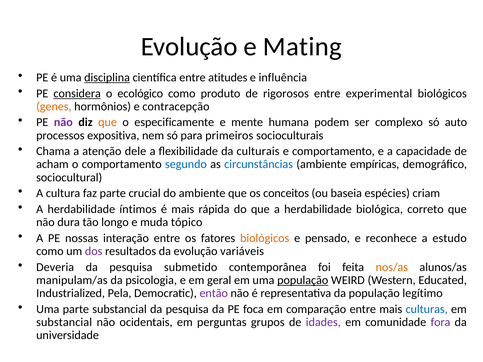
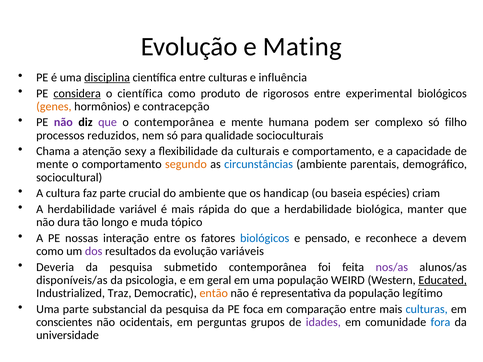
entre atitudes: atitudes -> culturas
o ecológico: ecológico -> científica
que at (108, 122) colour: orange -> purple
o especificamente: especificamente -> contemporânea
auto: auto -> filho
expositiva: expositiva -> reduzidos
primeiros: primeiros -> qualidade
dele: dele -> sexy
acham at (52, 164): acham -> mente
segundo colour: blue -> orange
empíricas: empíricas -> parentais
conceitos: conceitos -> handicap
íntimos: íntimos -> variável
correto: correto -> manter
biológicos at (265, 238) colour: orange -> blue
estudo: estudo -> devem
nos/as colour: orange -> purple
manipulam/as: manipulam/as -> disponíveis/as
população at (303, 280) underline: present -> none
Educated underline: none -> present
Pela: Pela -> Traz
então colour: purple -> orange
substancial at (64, 322): substancial -> conscientes
fora colour: purple -> blue
